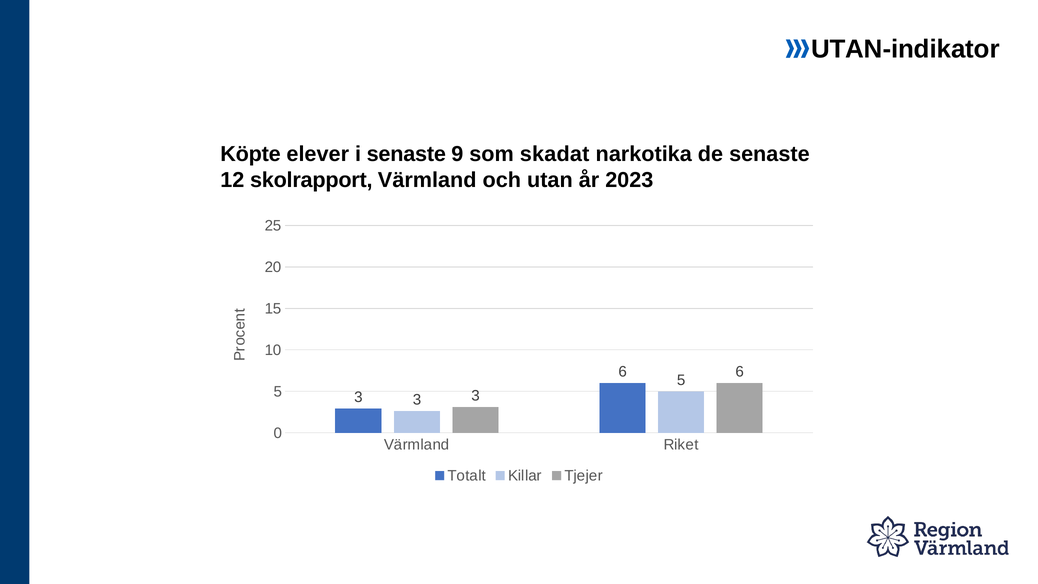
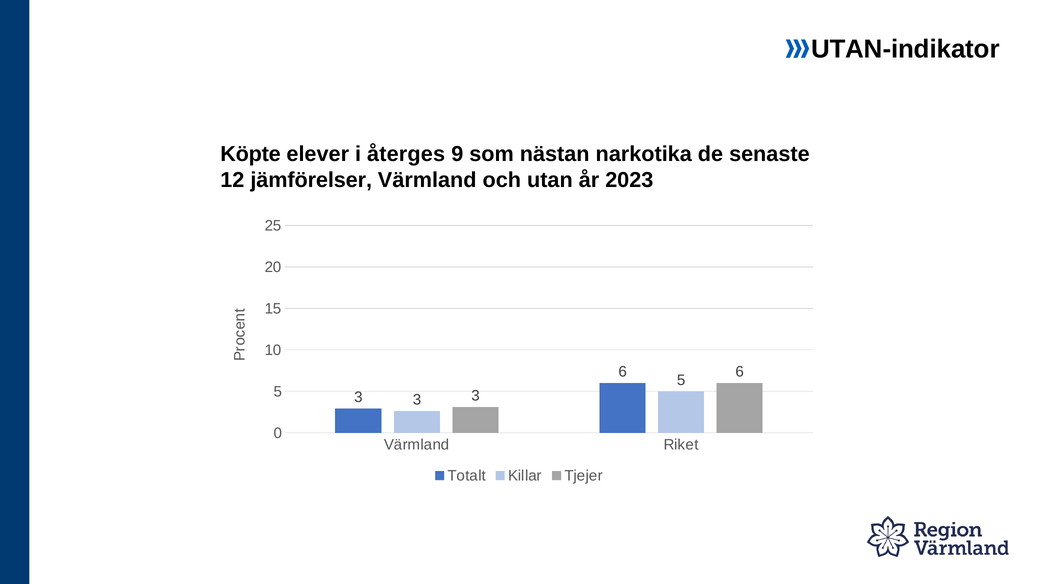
i senaste: senaste -> återges
skadat: skadat -> nästan
skolrapport: skolrapport -> jämförelser
